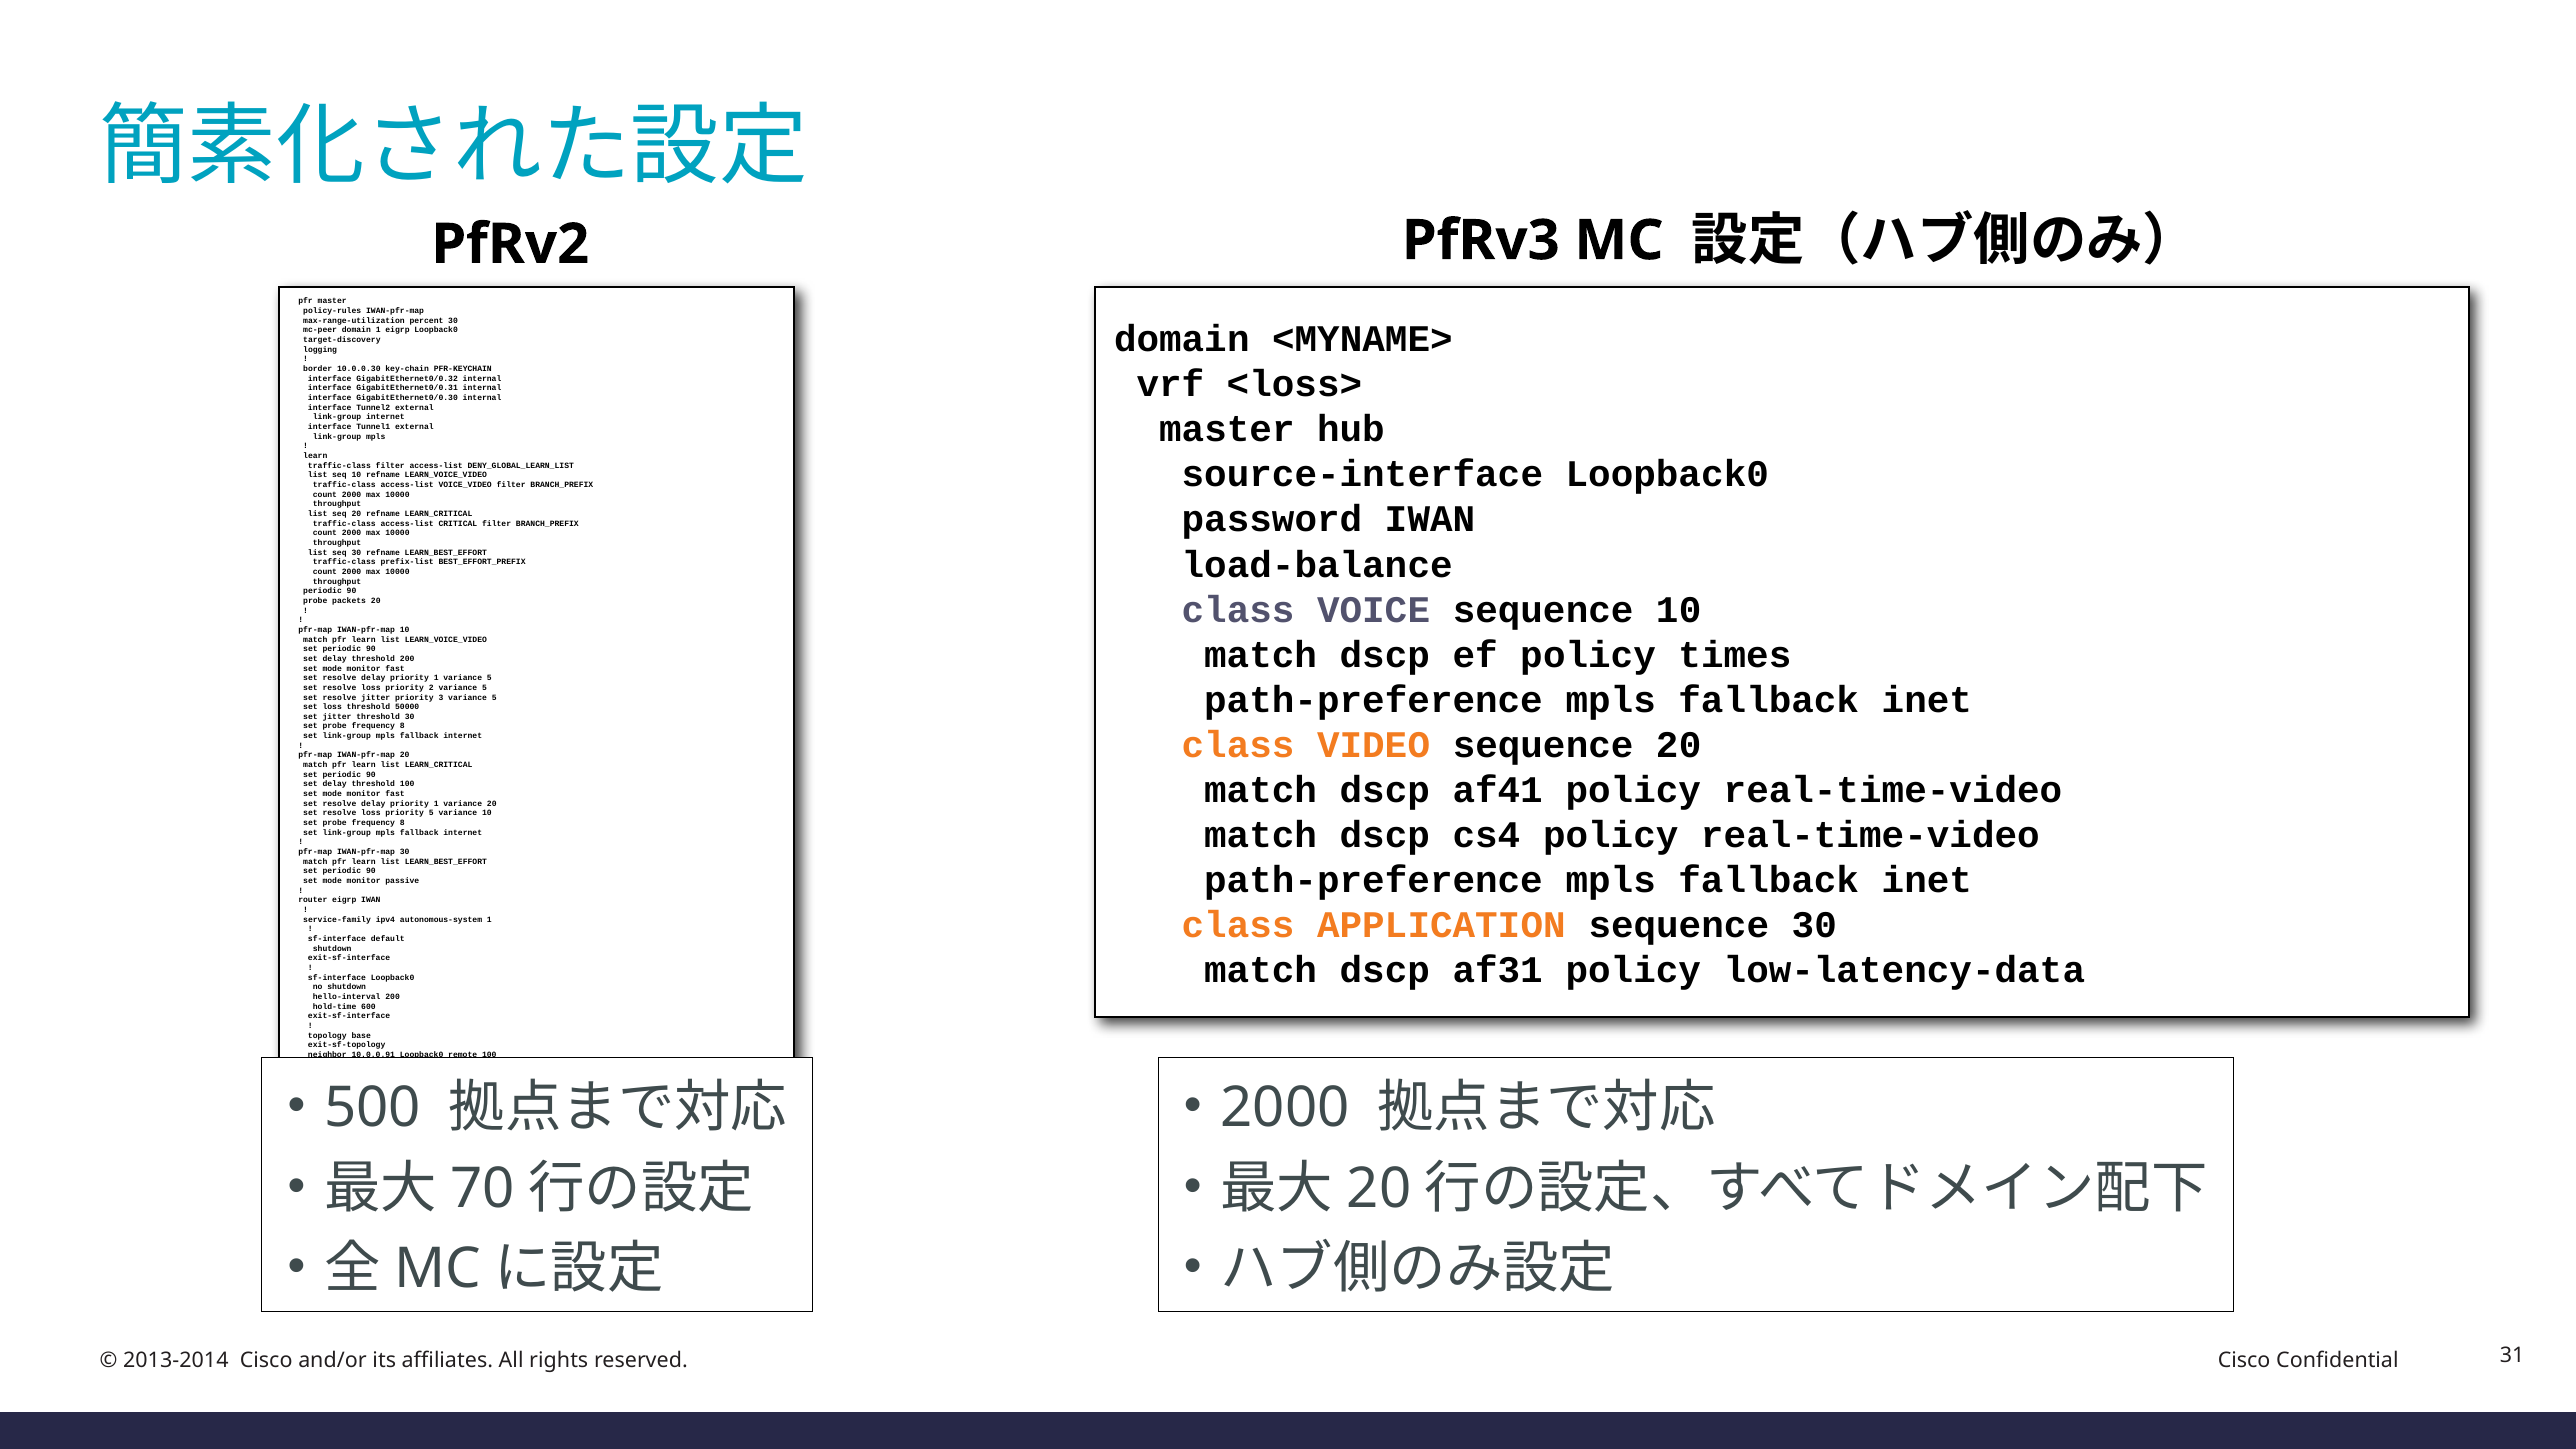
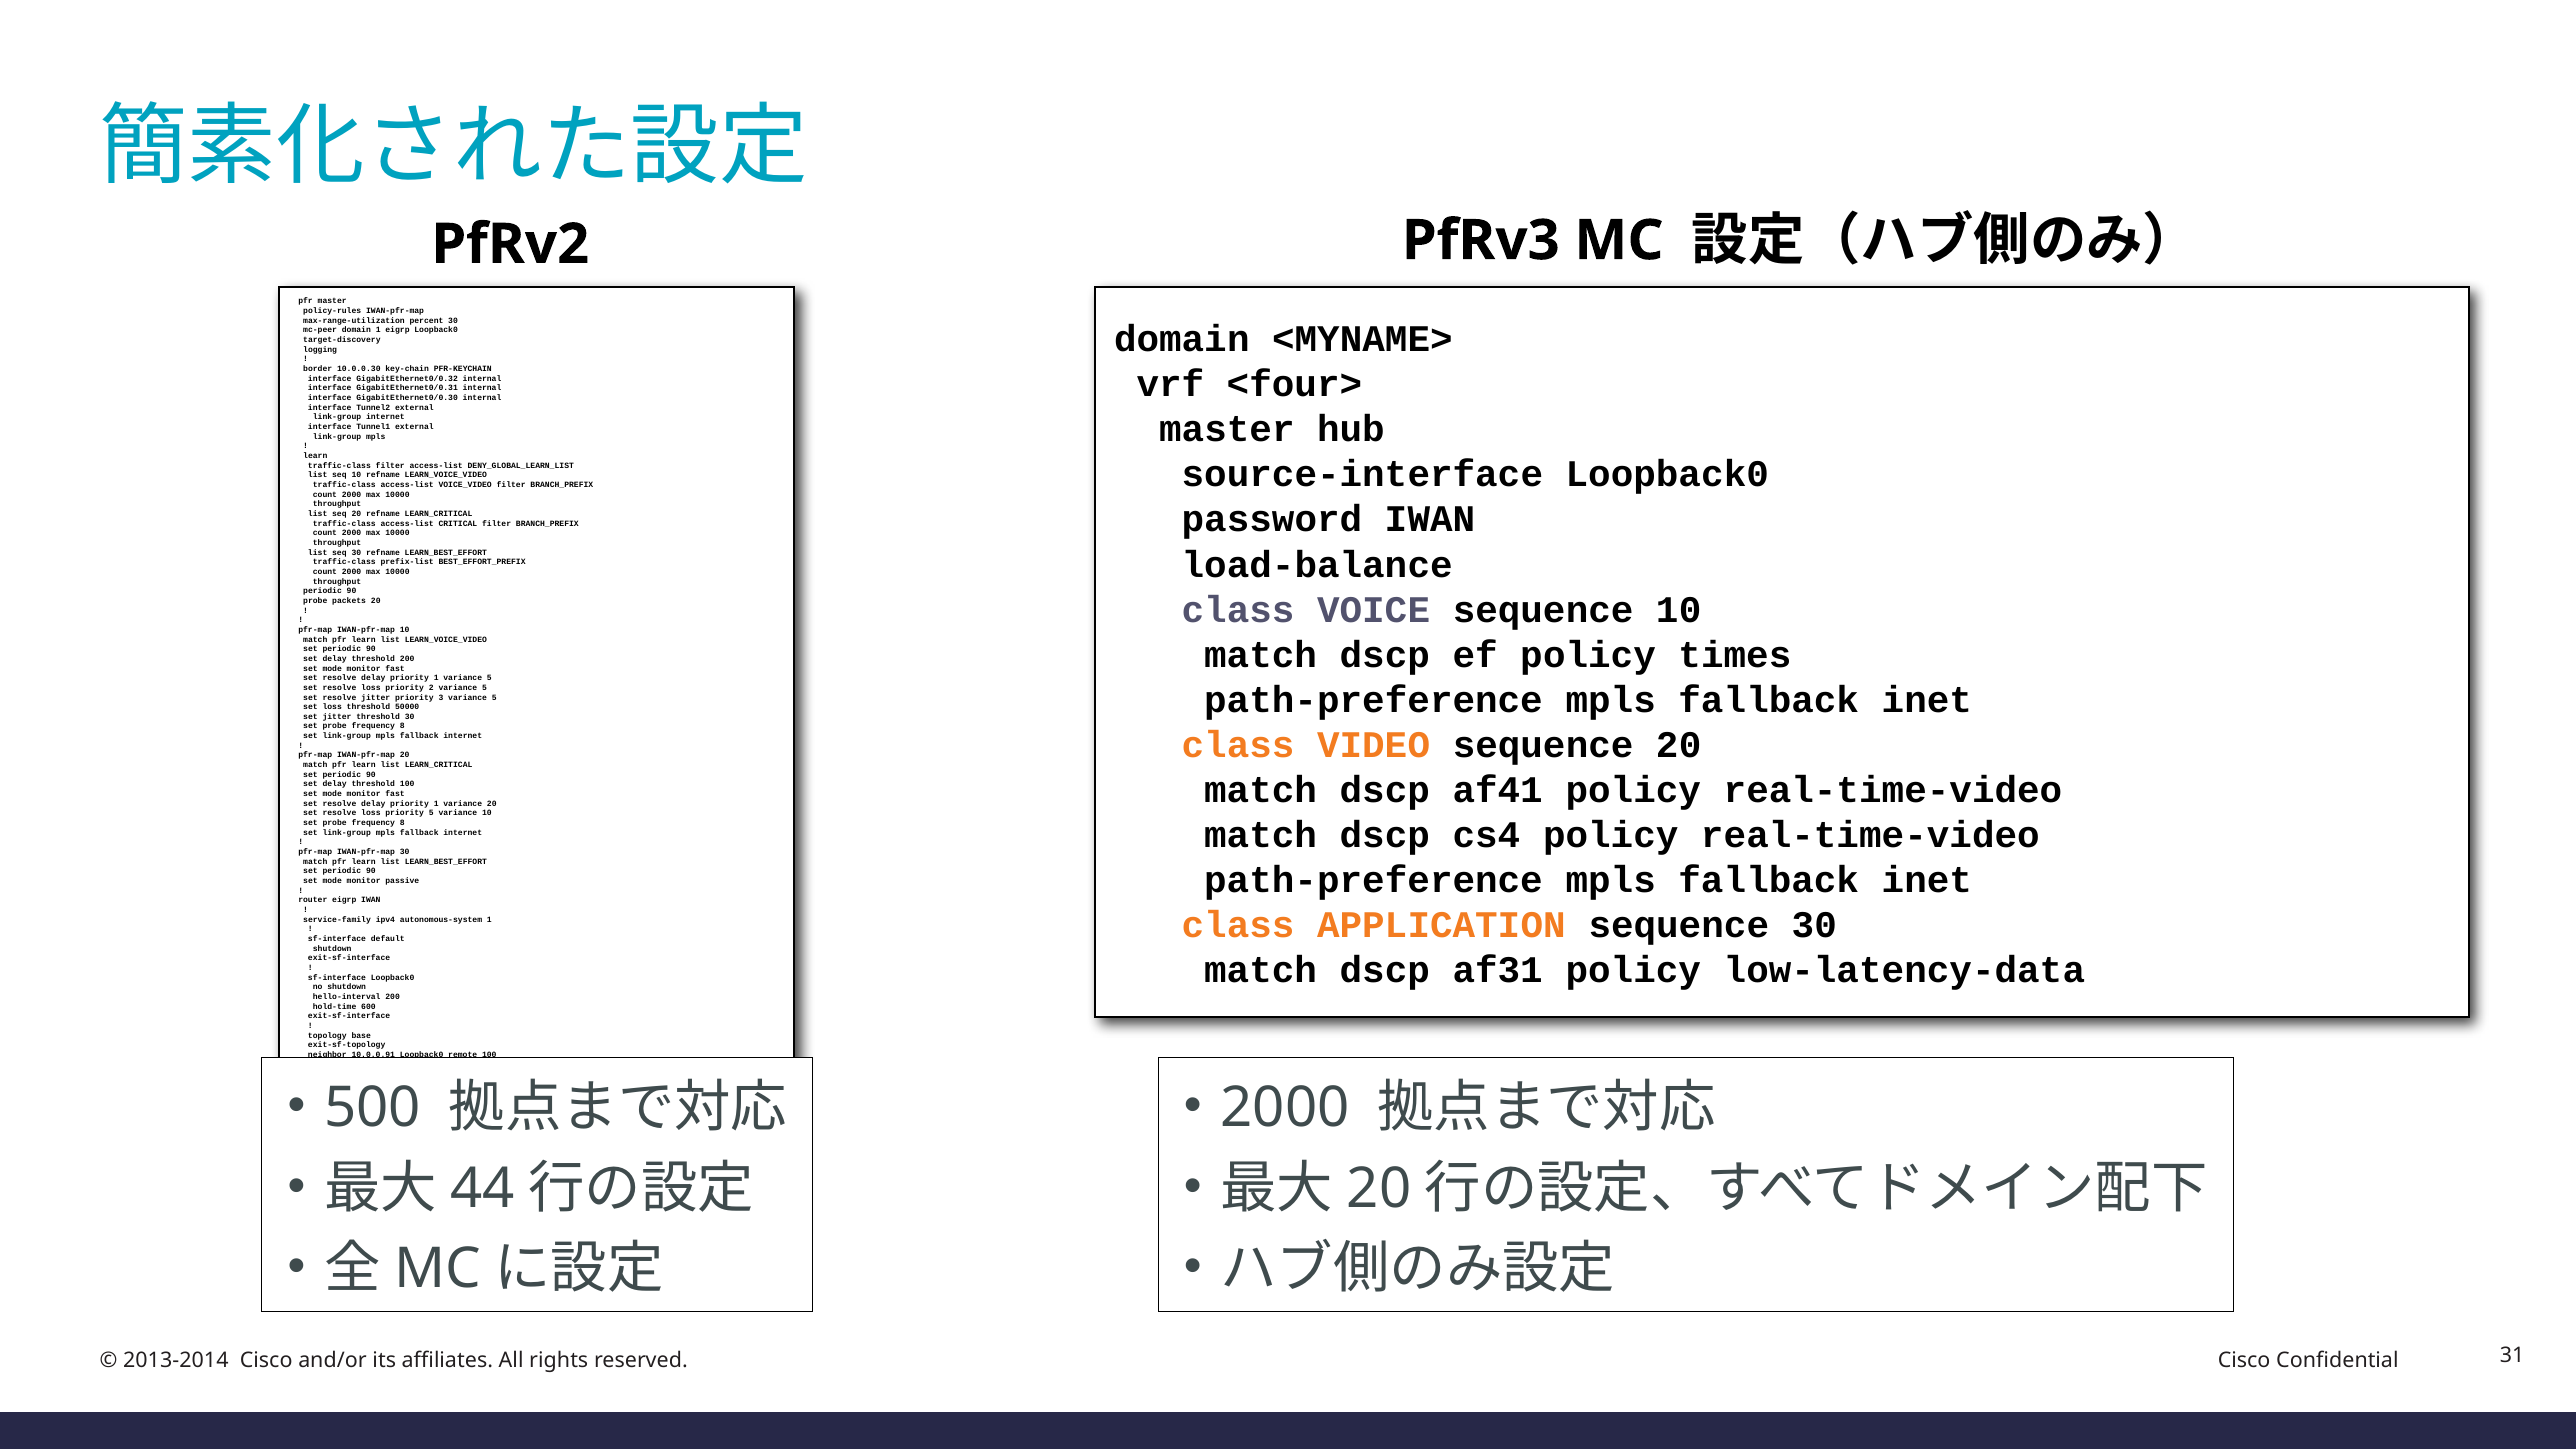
<loss>: <loss> -> <four>
70: 70 -> 44
